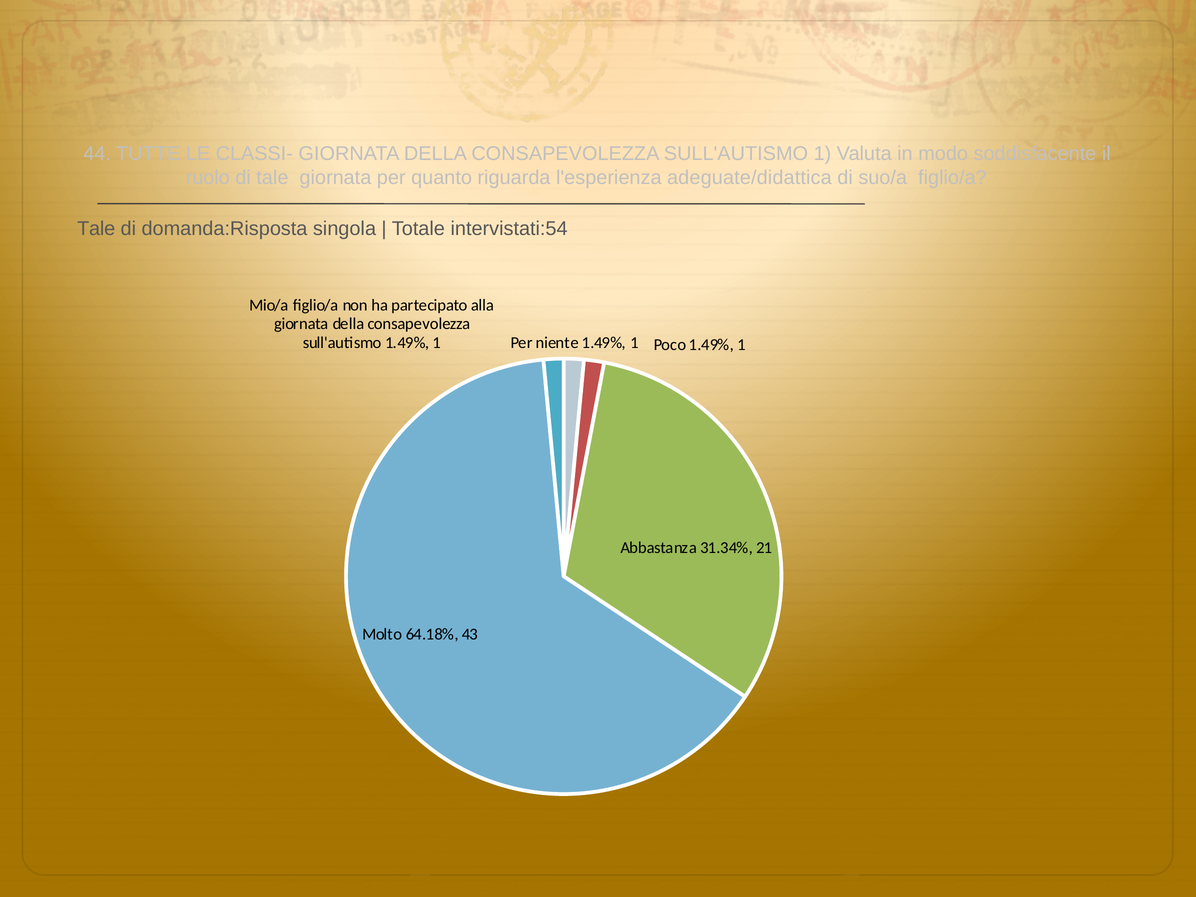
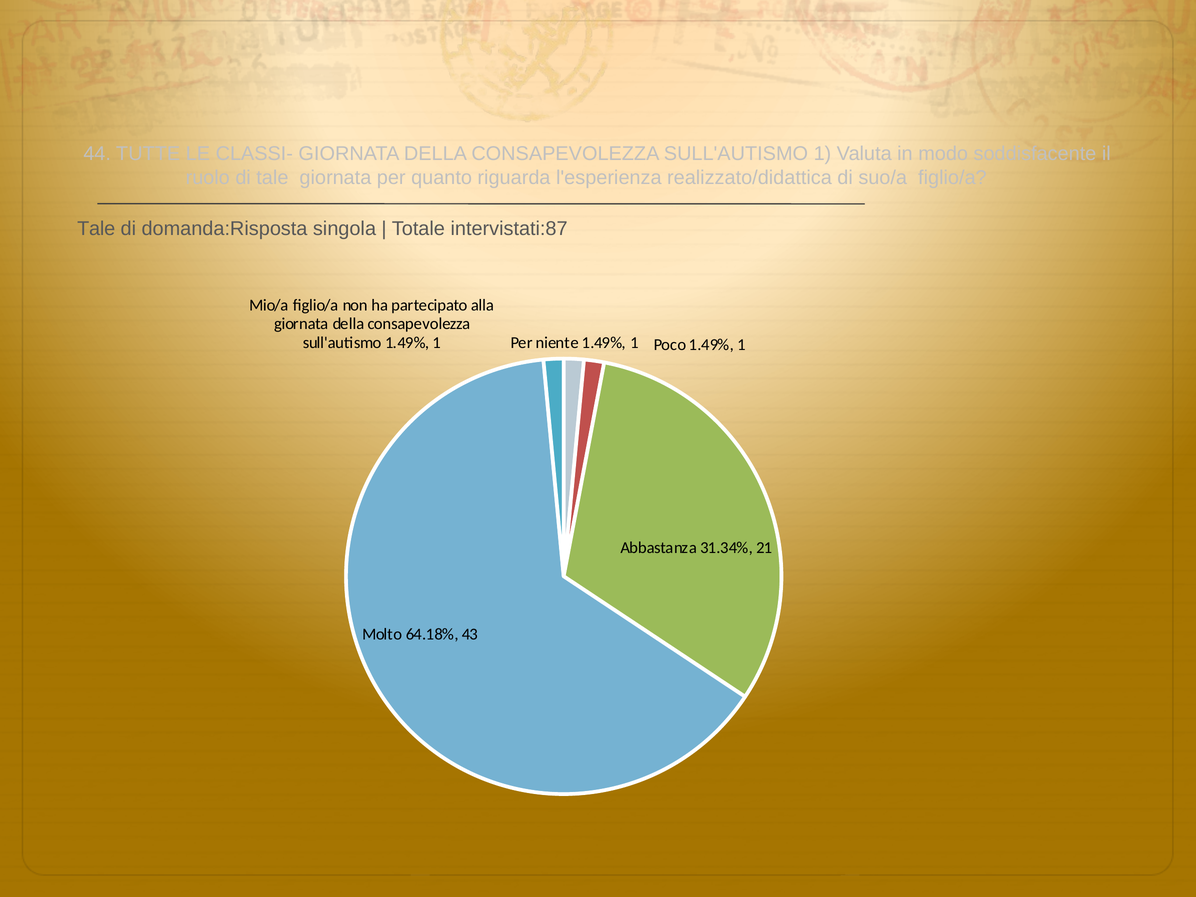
adeguate/didattica: adeguate/didattica -> realizzato/didattica
intervistati:54: intervistati:54 -> intervistati:87
